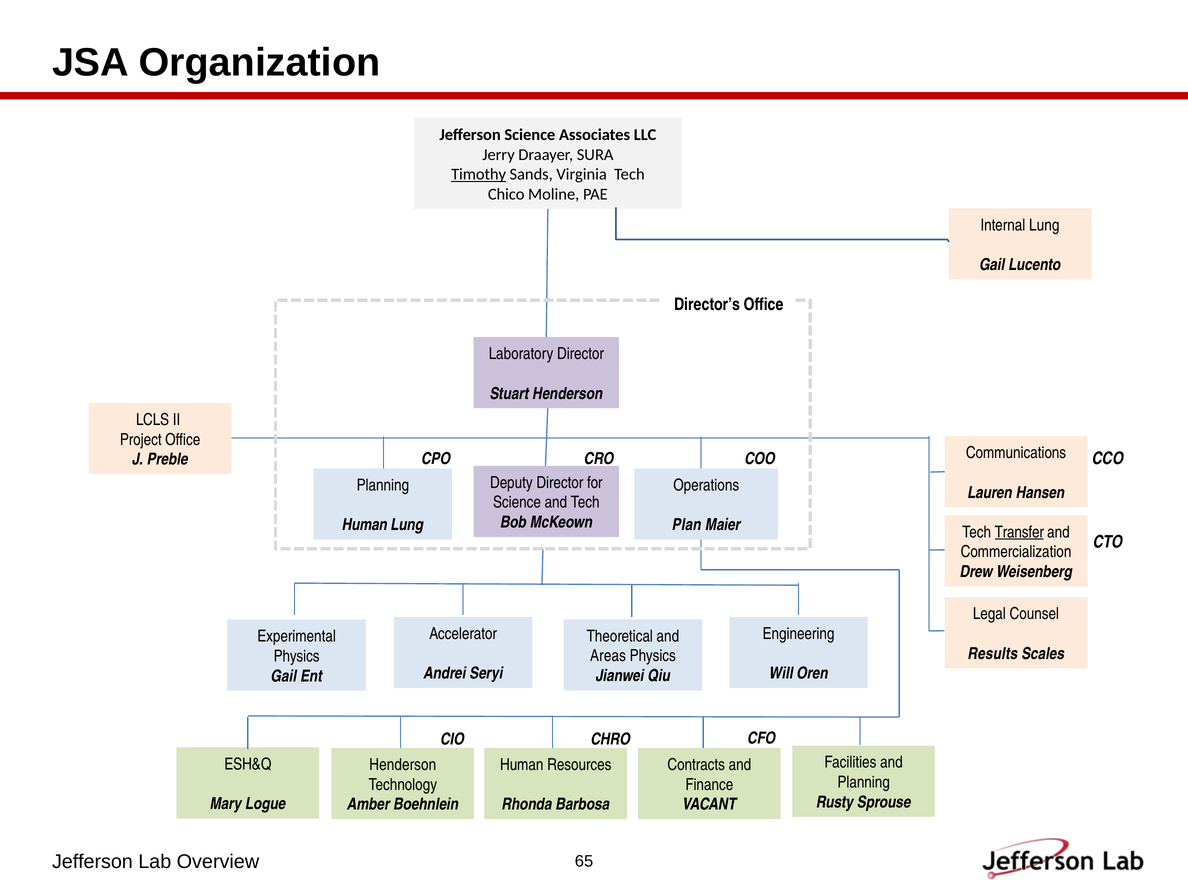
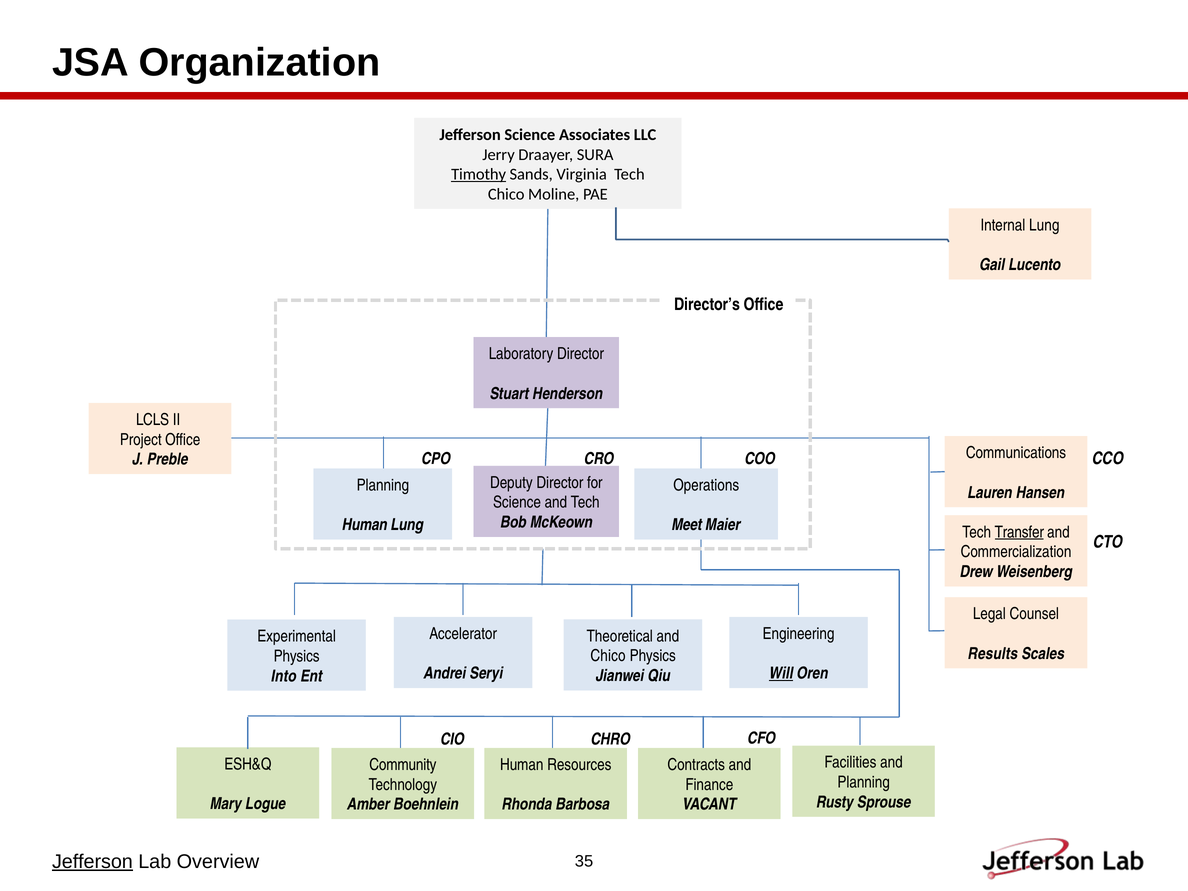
Plan: Plan -> Meet
Areas at (608, 656): Areas -> Chico
Will underline: none -> present
Gail at (284, 676): Gail -> Into
Henderson at (403, 765): Henderson -> Community
Jefferson at (92, 862) underline: none -> present
65: 65 -> 35
